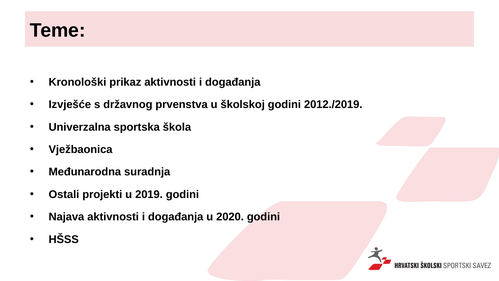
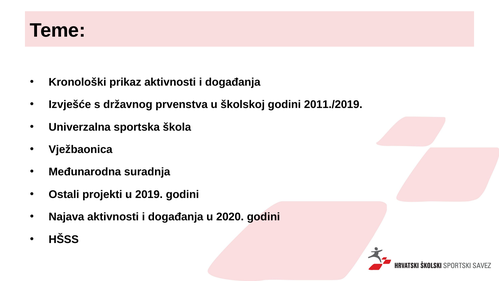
2012./2019: 2012./2019 -> 2011./2019
